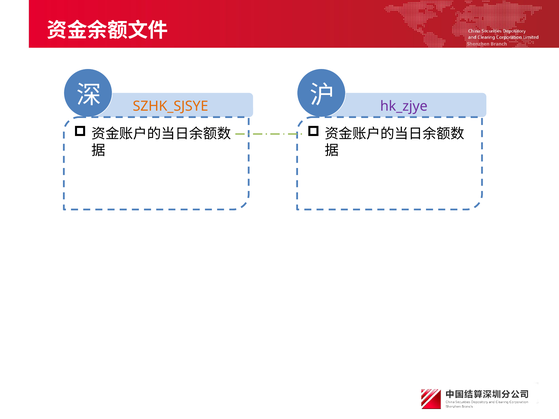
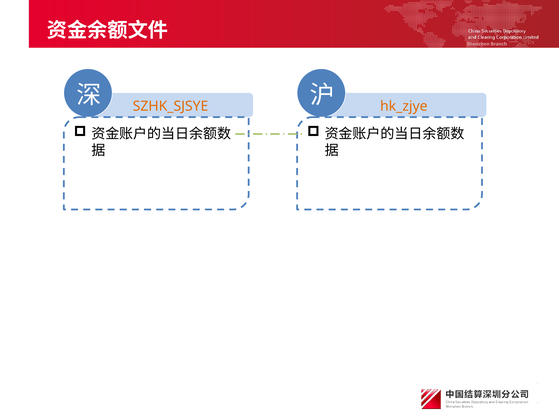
hk_zjye colour: purple -> orange
